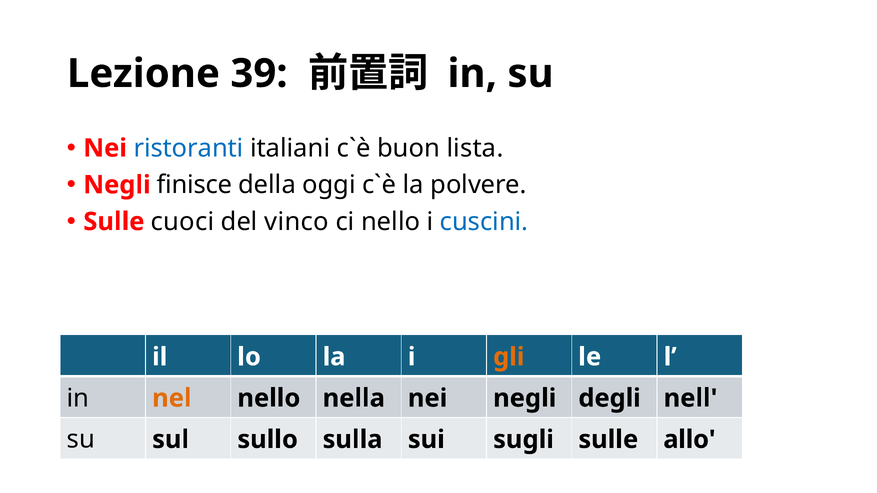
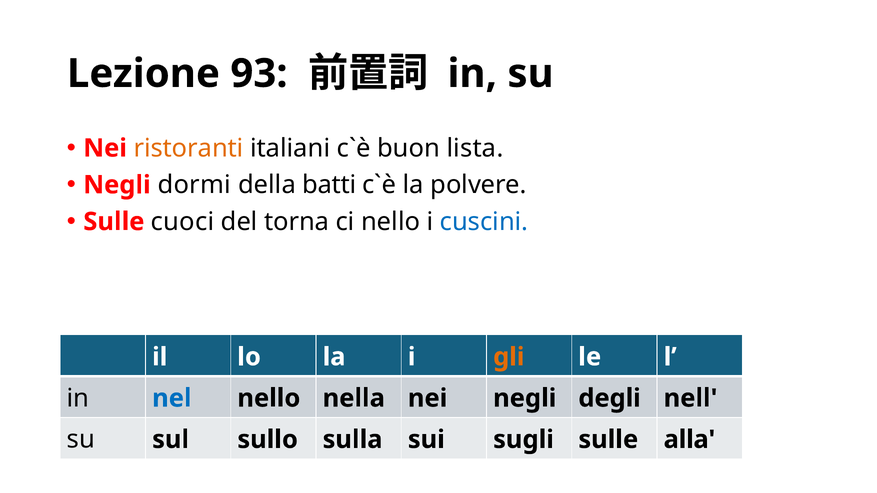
39: 39 -> 93
ristoranti colour: blue -> orange
finisce: finisce -> dormi
oggi: oggi -> batti
vinco: vinco -> torna
nel colour: orange -> blue
allo: allo -> alla
